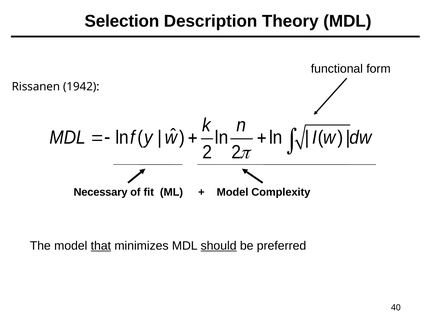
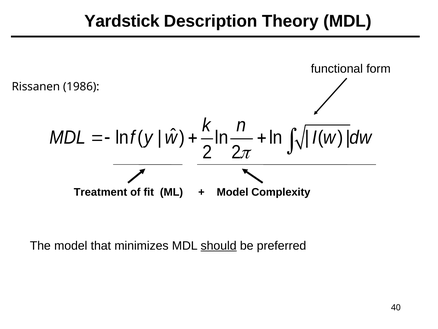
Selection: Selection -> Yardstick
1942: 1942 -> 1986
Necessary: Necessary -> Treatment
that underline: present -> none
